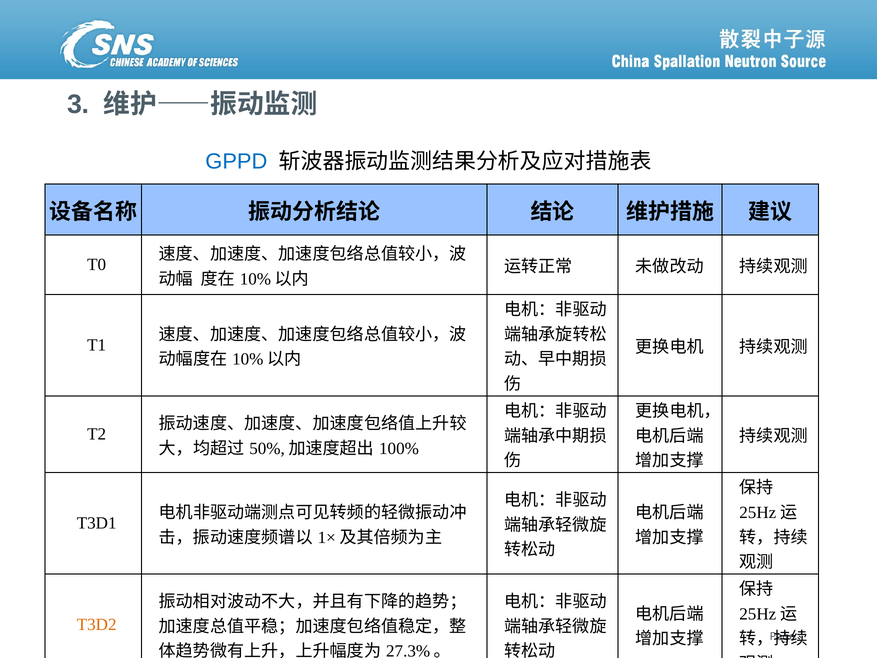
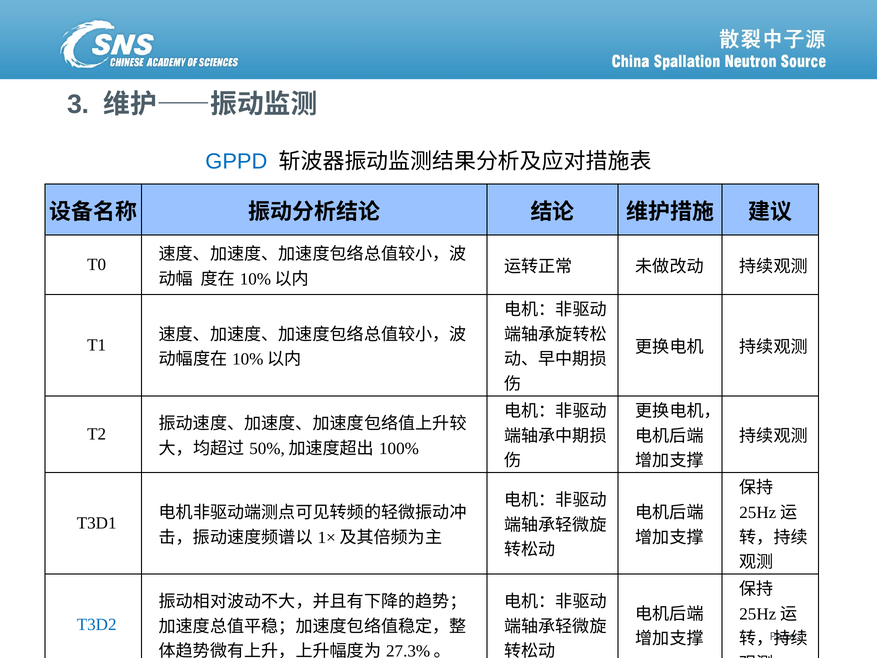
T3D2 colour: orange -> blue
